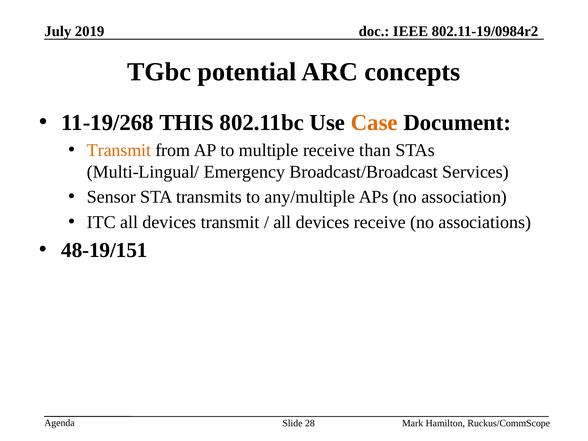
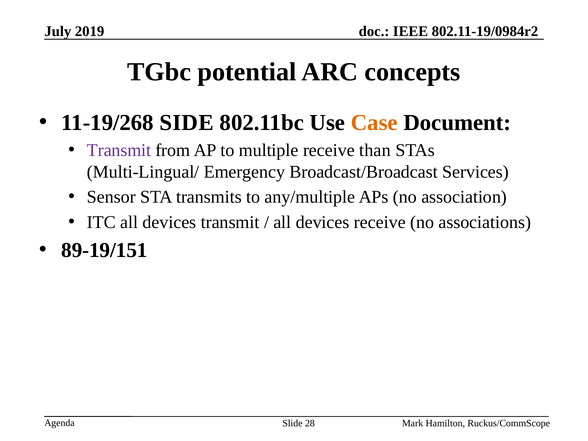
THIS: THIS -> SIDE
Transmit at (119, 150) colour: orange -> purple
48-19/151: 48-19/151 -> 89-19/151
